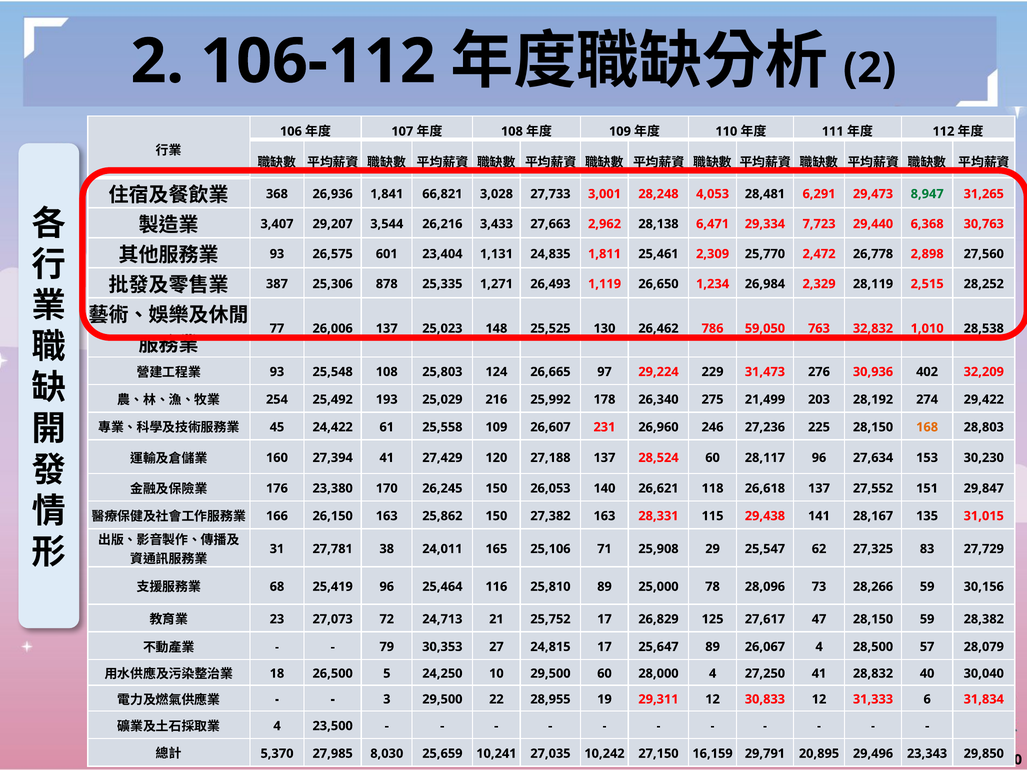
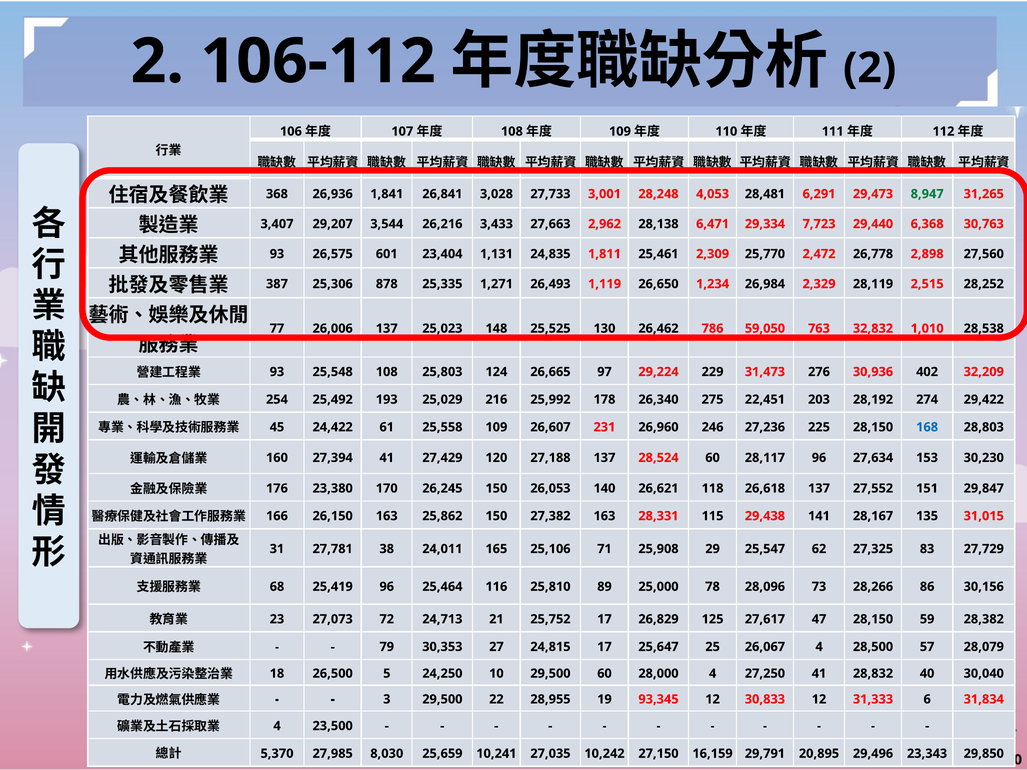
66,821: 66,821 -> 26,841
21,499: 21,499 -> 22,451
168 colour: orange -> blue
28,266 59: 59 -> 86
25,647 89: 89 -> 25
29,311: 29,311 -> 93,345
